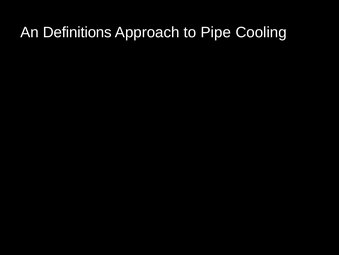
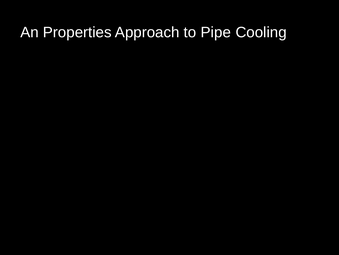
Definitions: Definitions -> Properties
